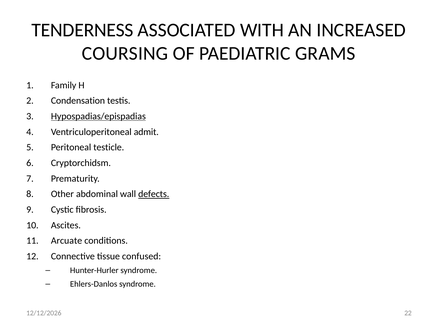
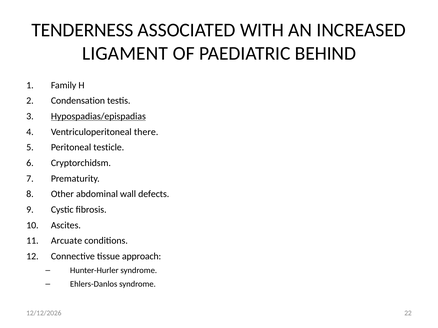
COURSING: COURSING -> LIGAMENT
GRAMS: GRAMS -> BEHIND
admit: admit -> there
defects underline: present -> none
confused: confused -> approach
